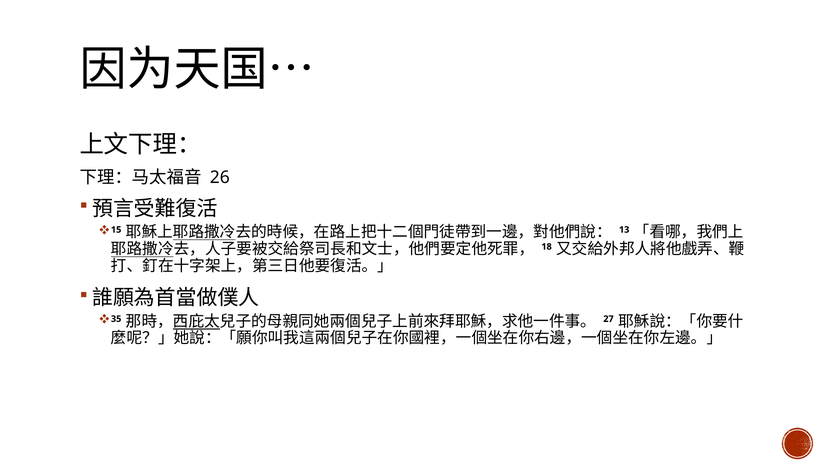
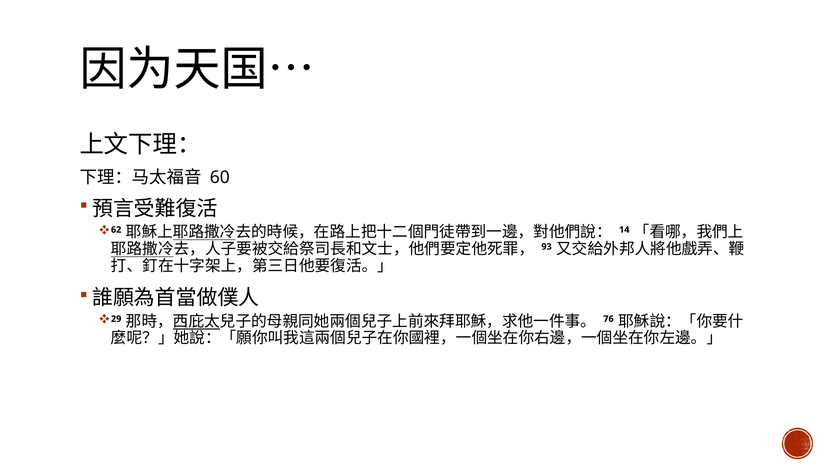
26: 26 -> 60
15: 15 -> 62
13: 13 -> 14
18: 18 -> 93
35: 35 -> 29
27: 27 -> 76
